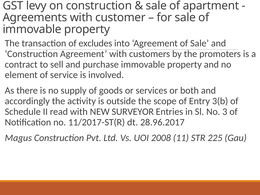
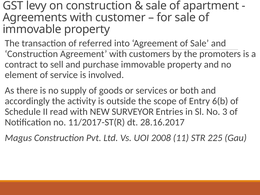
excludes: excludes -> referred
3(b: 3(b -> 6(b
28.96.2017: 28.96.2017 -> 28.16.2017
